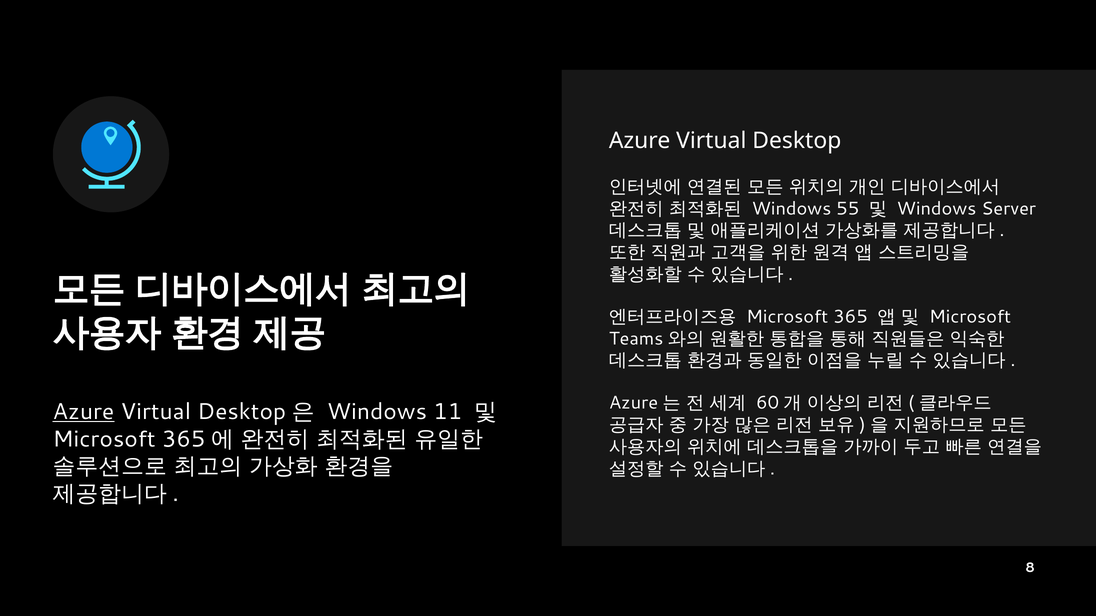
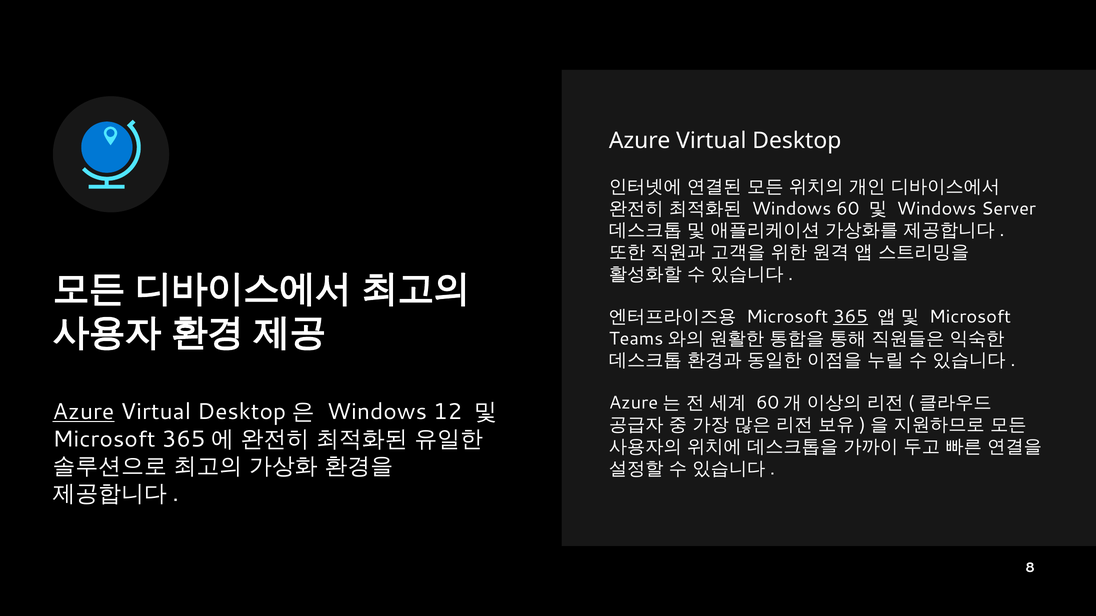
55: 55 -> 60
365 underline: none -> present
11: 11 -> 12
